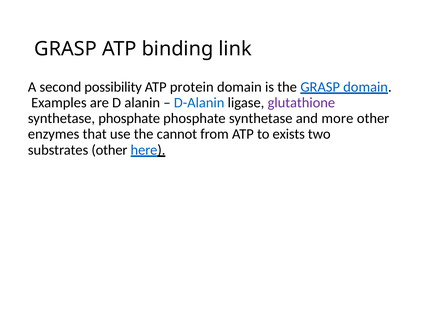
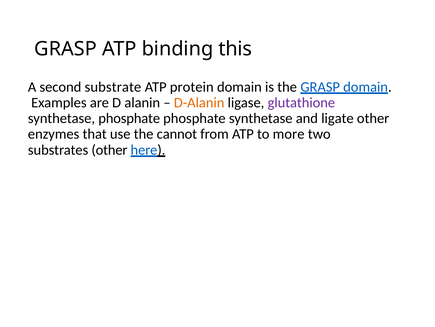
link: link -> this
possibility: possibility -> substrate
D-Alanin colour: blue -> orange
more: more -> ligate
exists: exists -> more
